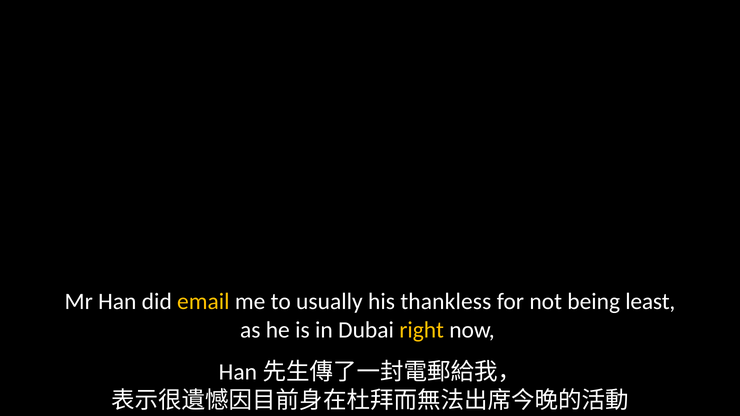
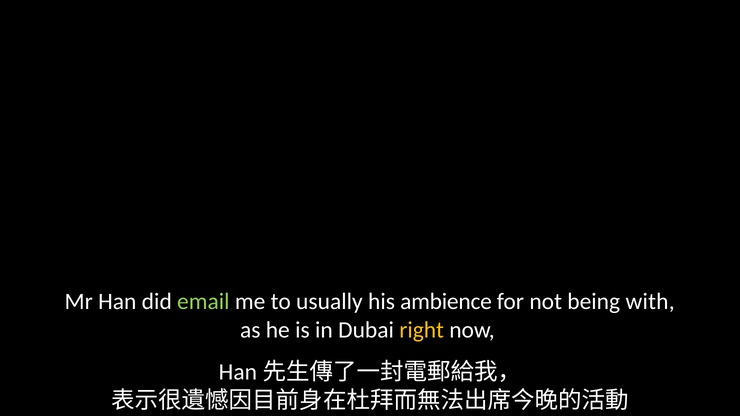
email colour: yellow -> light green
thankless: thankless -> ambience
least: least -> with
